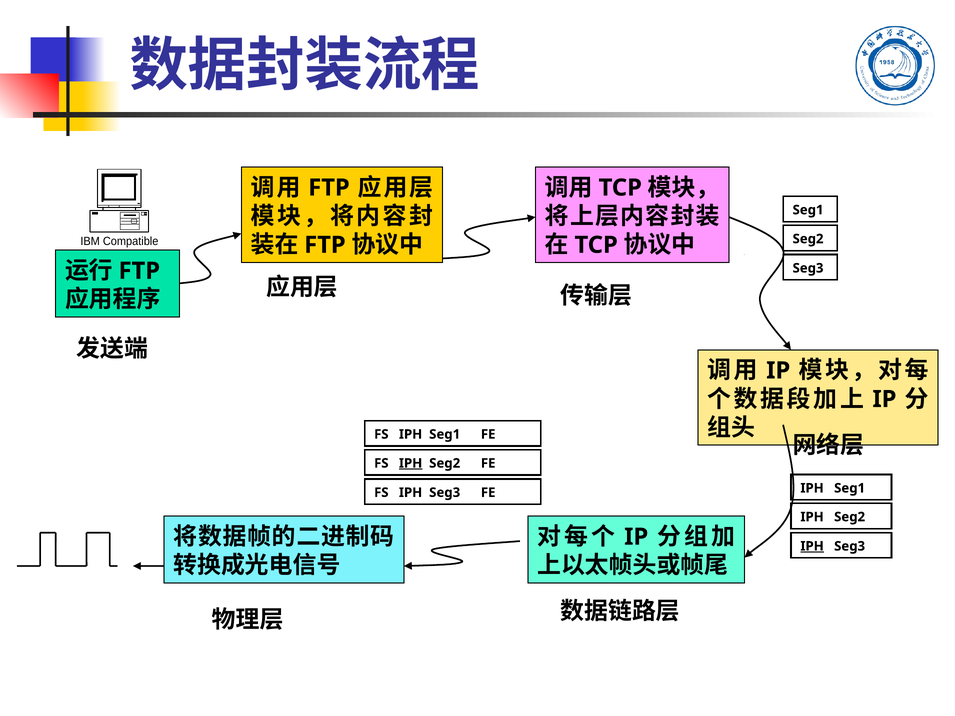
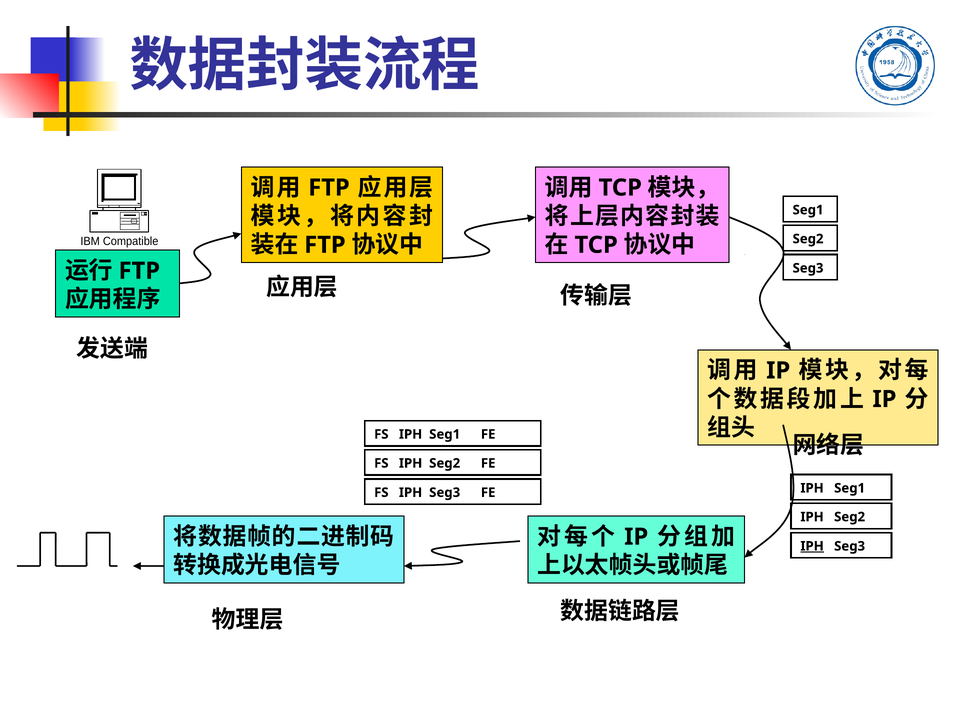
IPH at (411, 463) underline: present -> none
